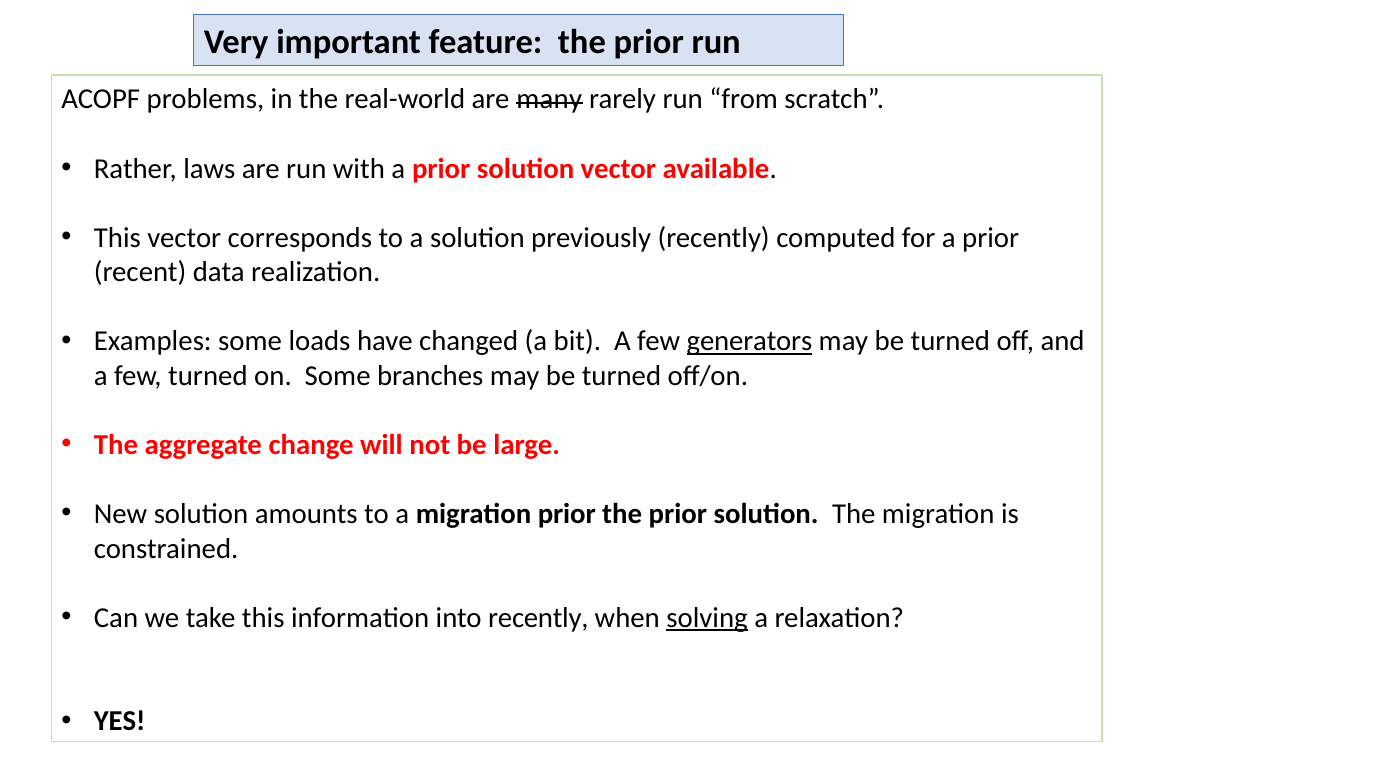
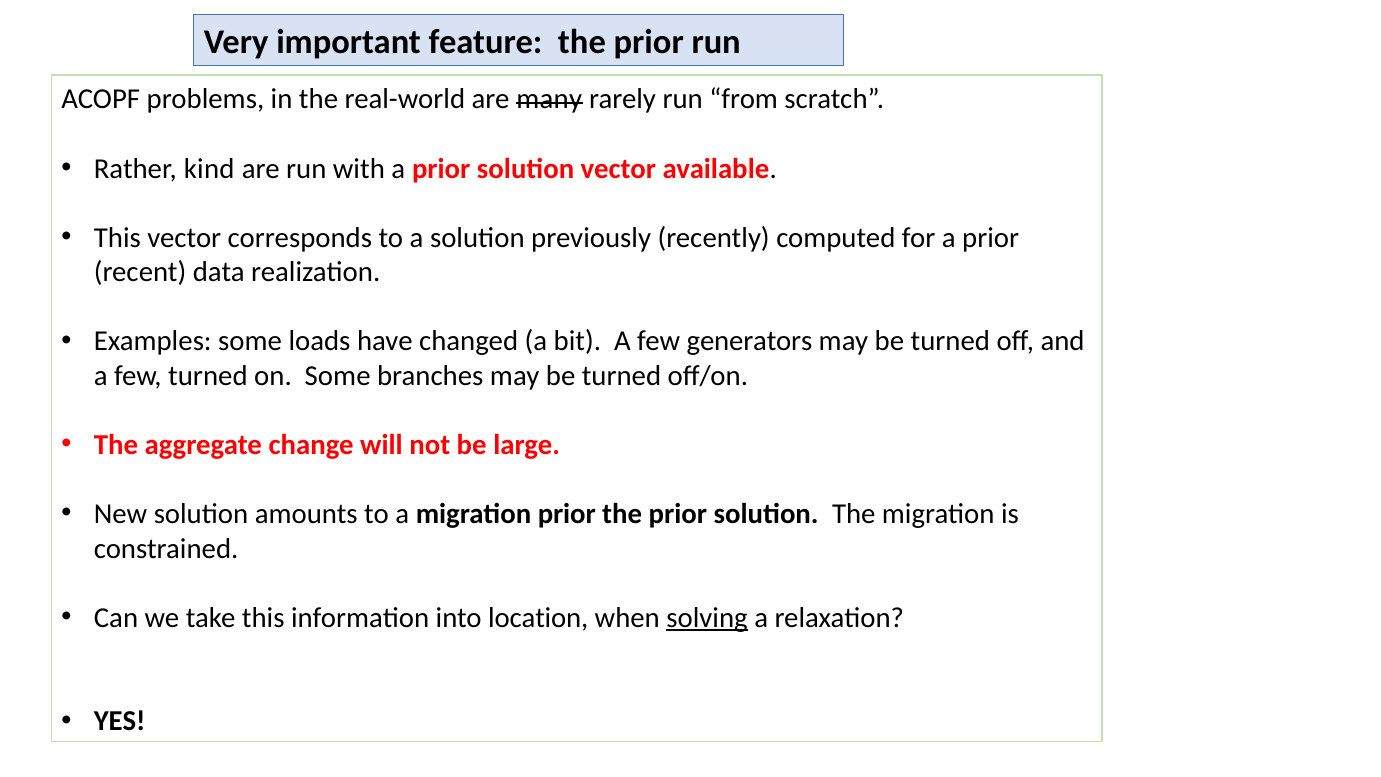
laws: laws -> kind
generators underline: present -> none
into recently: recently -> location
